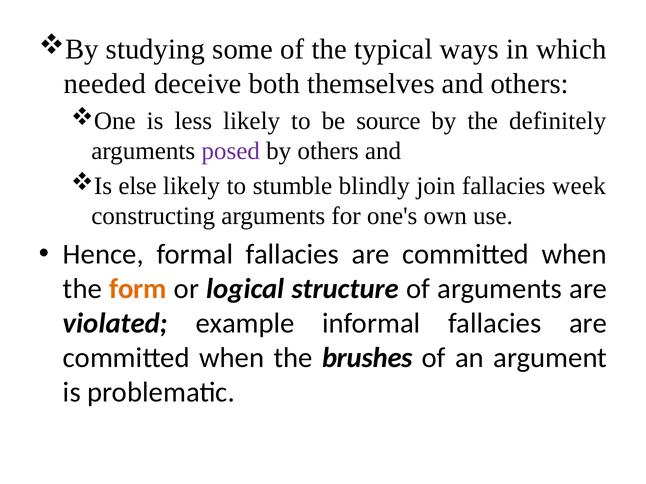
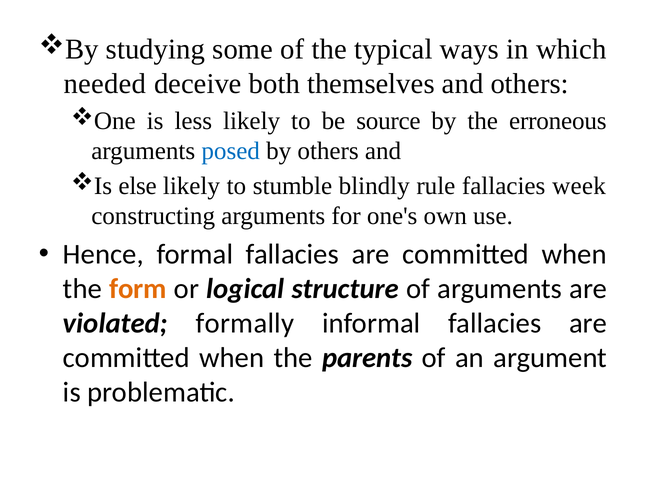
definitely: definitely -> erroneous
posed colour: purple -> blue
join: join -> rule
example: example -> formally
brushes: brushes -> parents
